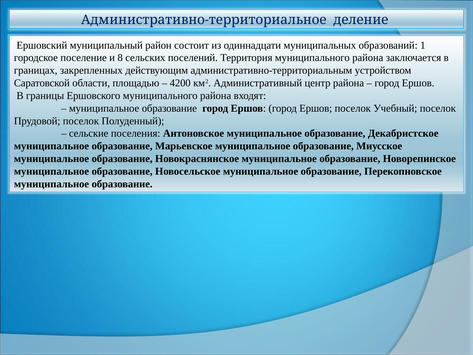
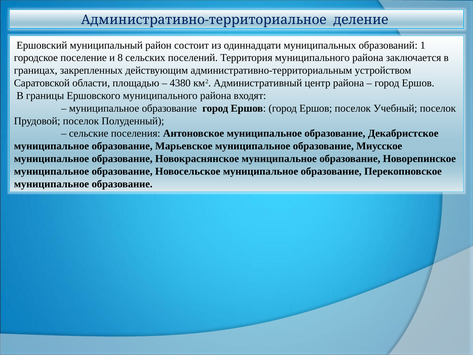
4200: 4200 -> 4380
